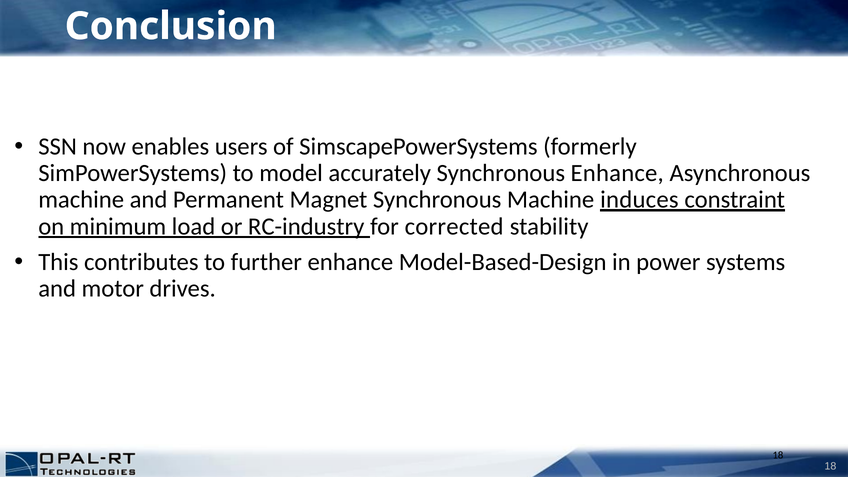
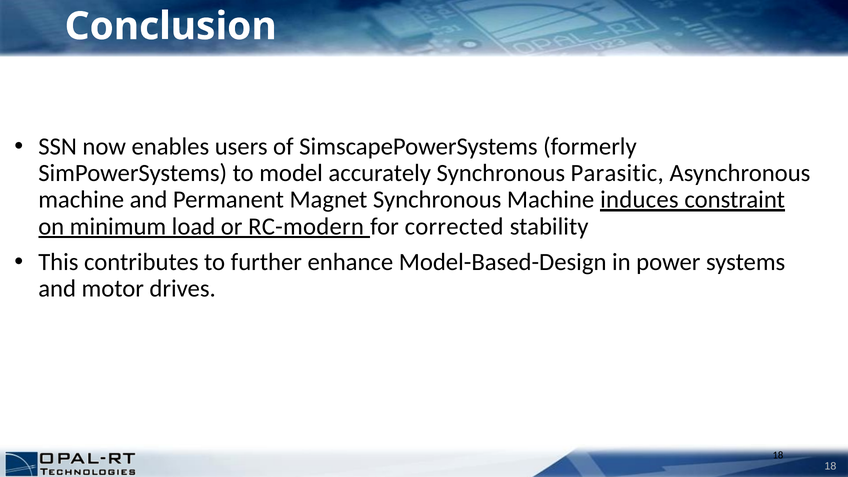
Synchronous Enhance: Enhance -> Parasitic
RC-industry: RC-industry -> RC-modern
